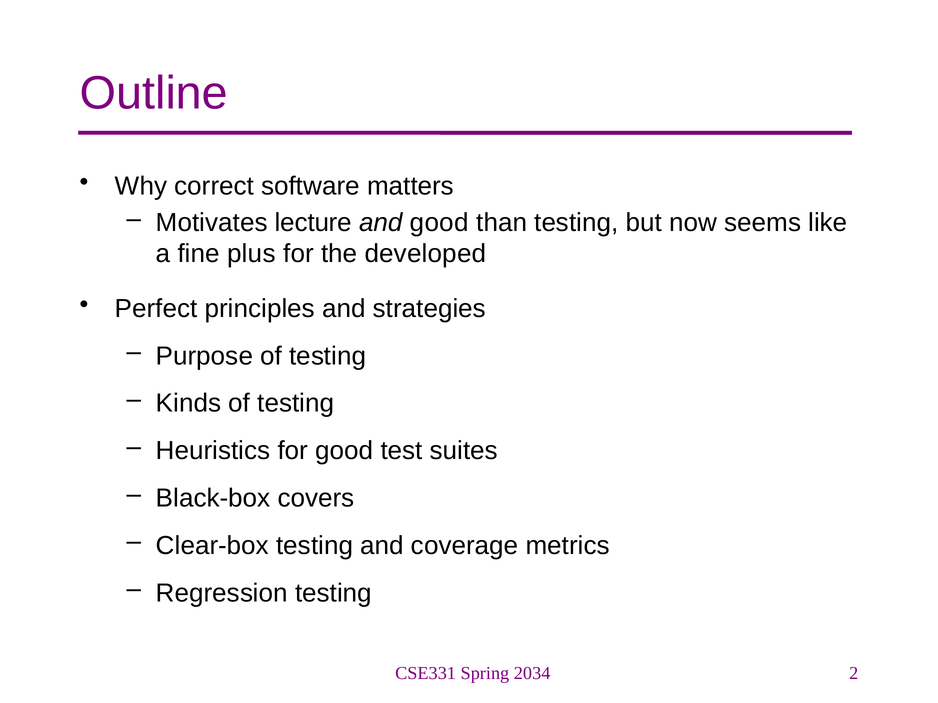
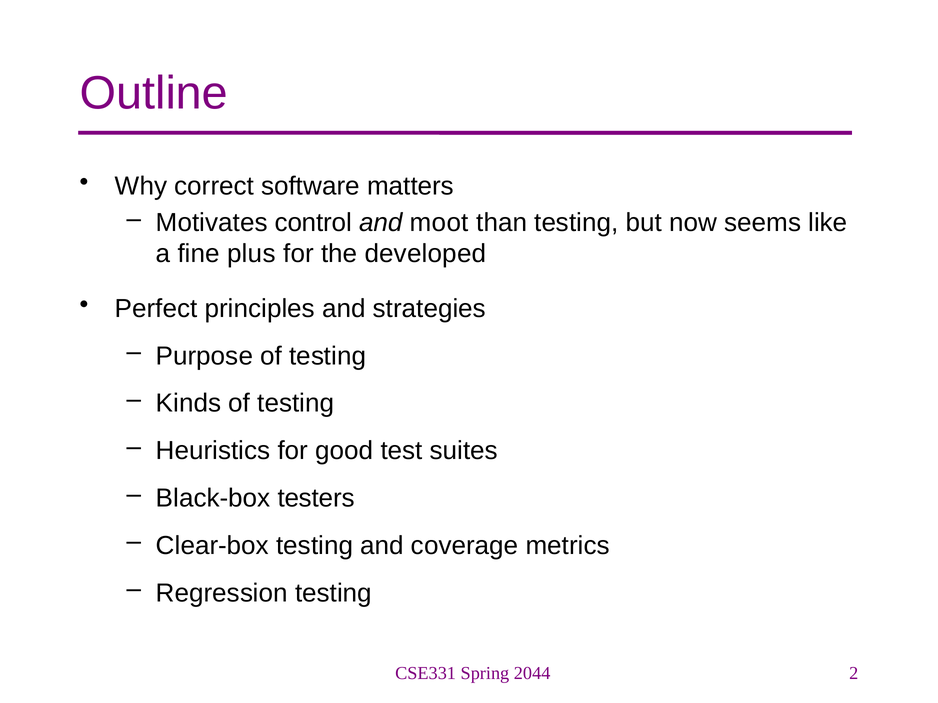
lecture: lecture -> control
and good: good -> moot
covers: covers -> testers
2034: 2034 -> 2044
